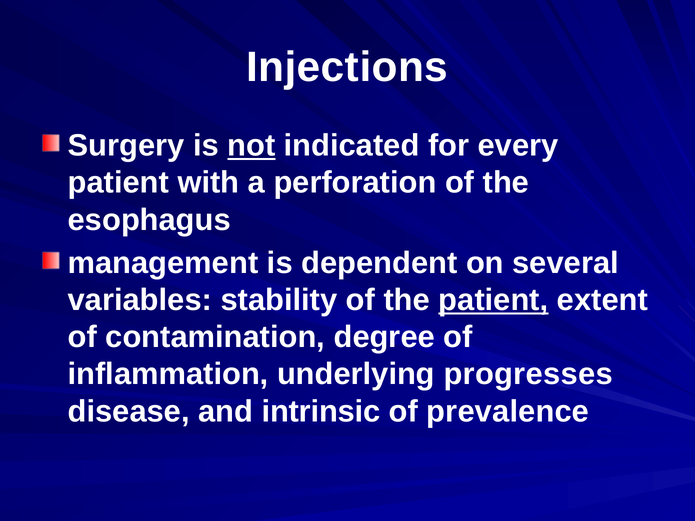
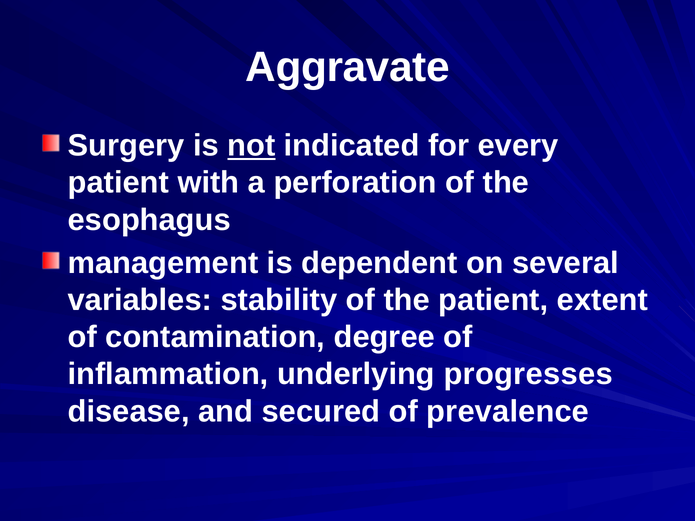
Injections: Injections -> Aggravate
patient at (493, 300) underline: present -> none
intrinsic: intrinsic -> secured
